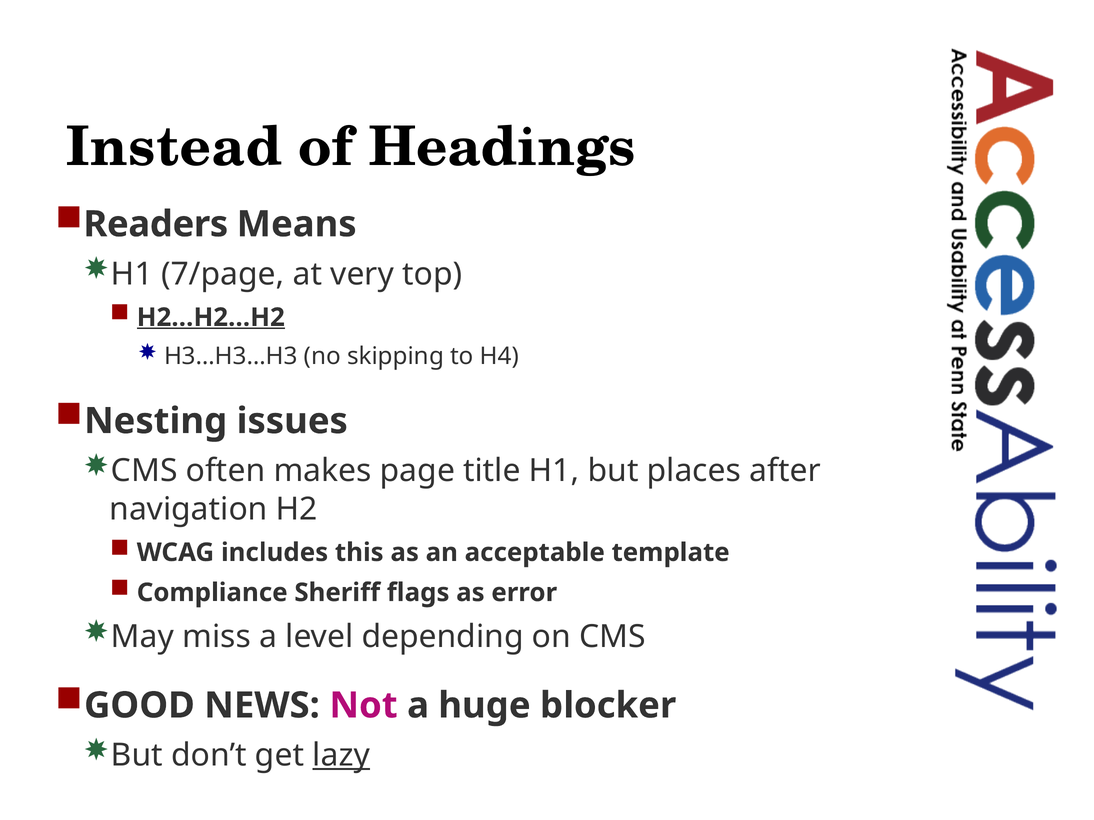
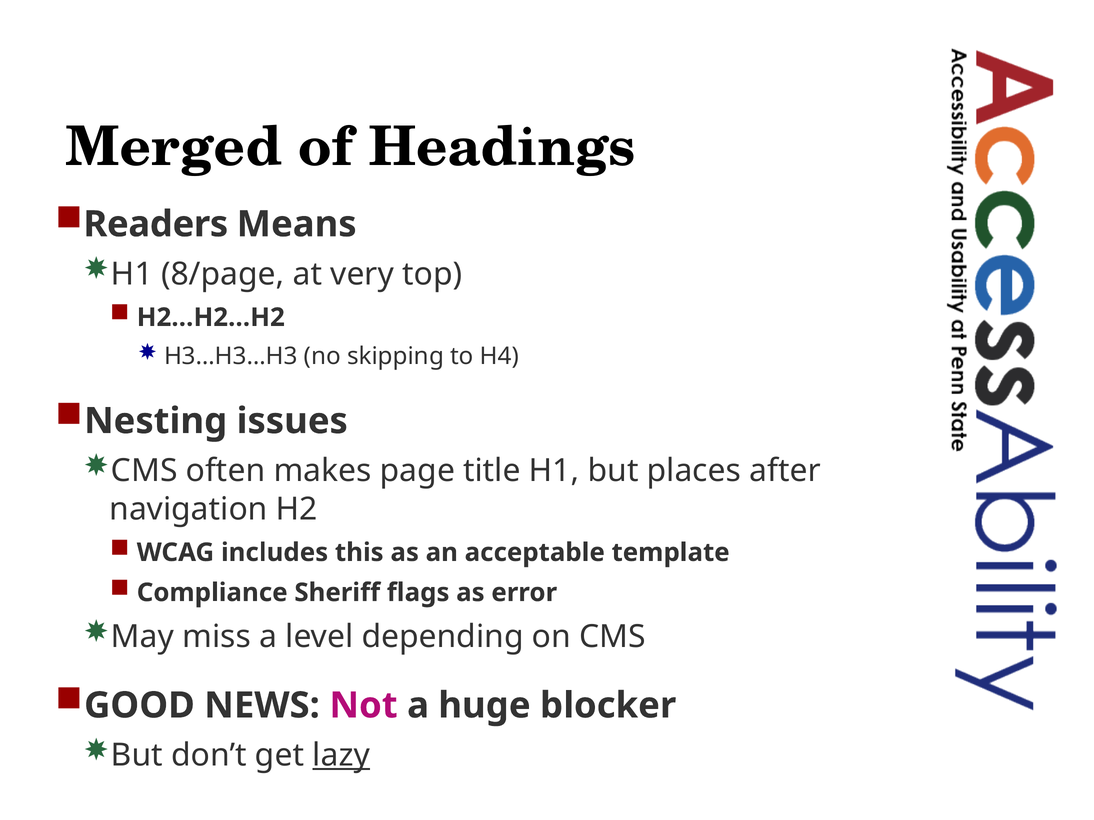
Instead: Instead -> Merged
7/page: 7/page -> 8/page
H2…H2…H2 underline: present -> none
